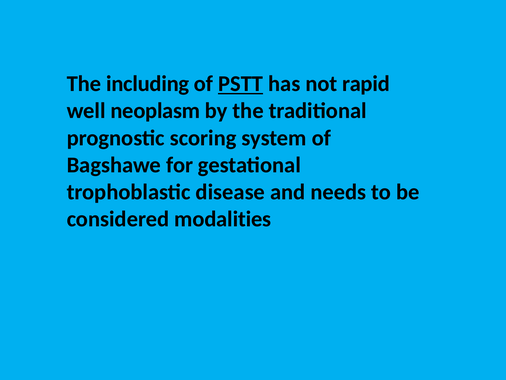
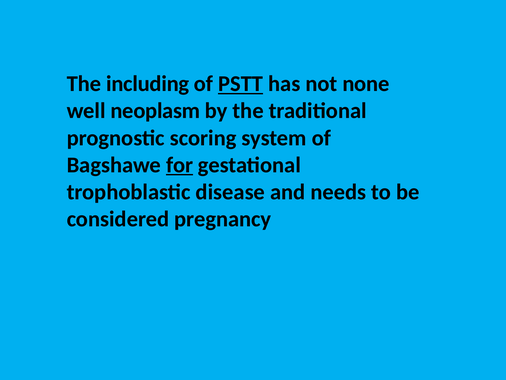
rapid: rapid -> none
for underline: none -> present
modalities: modalities -> pregnancy
